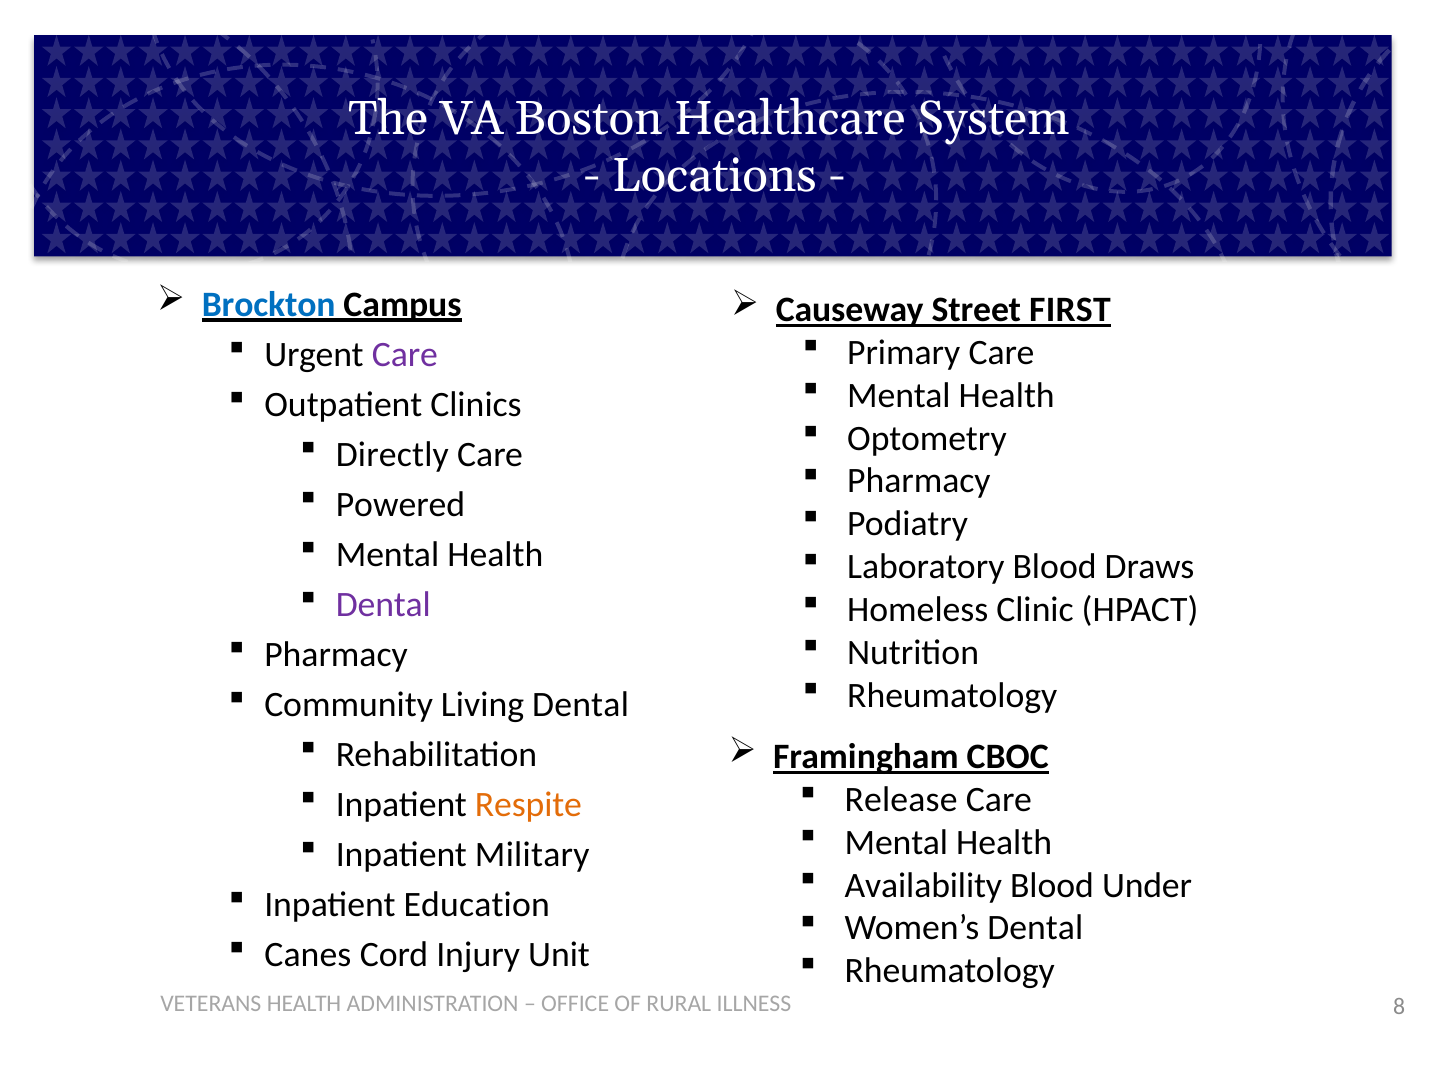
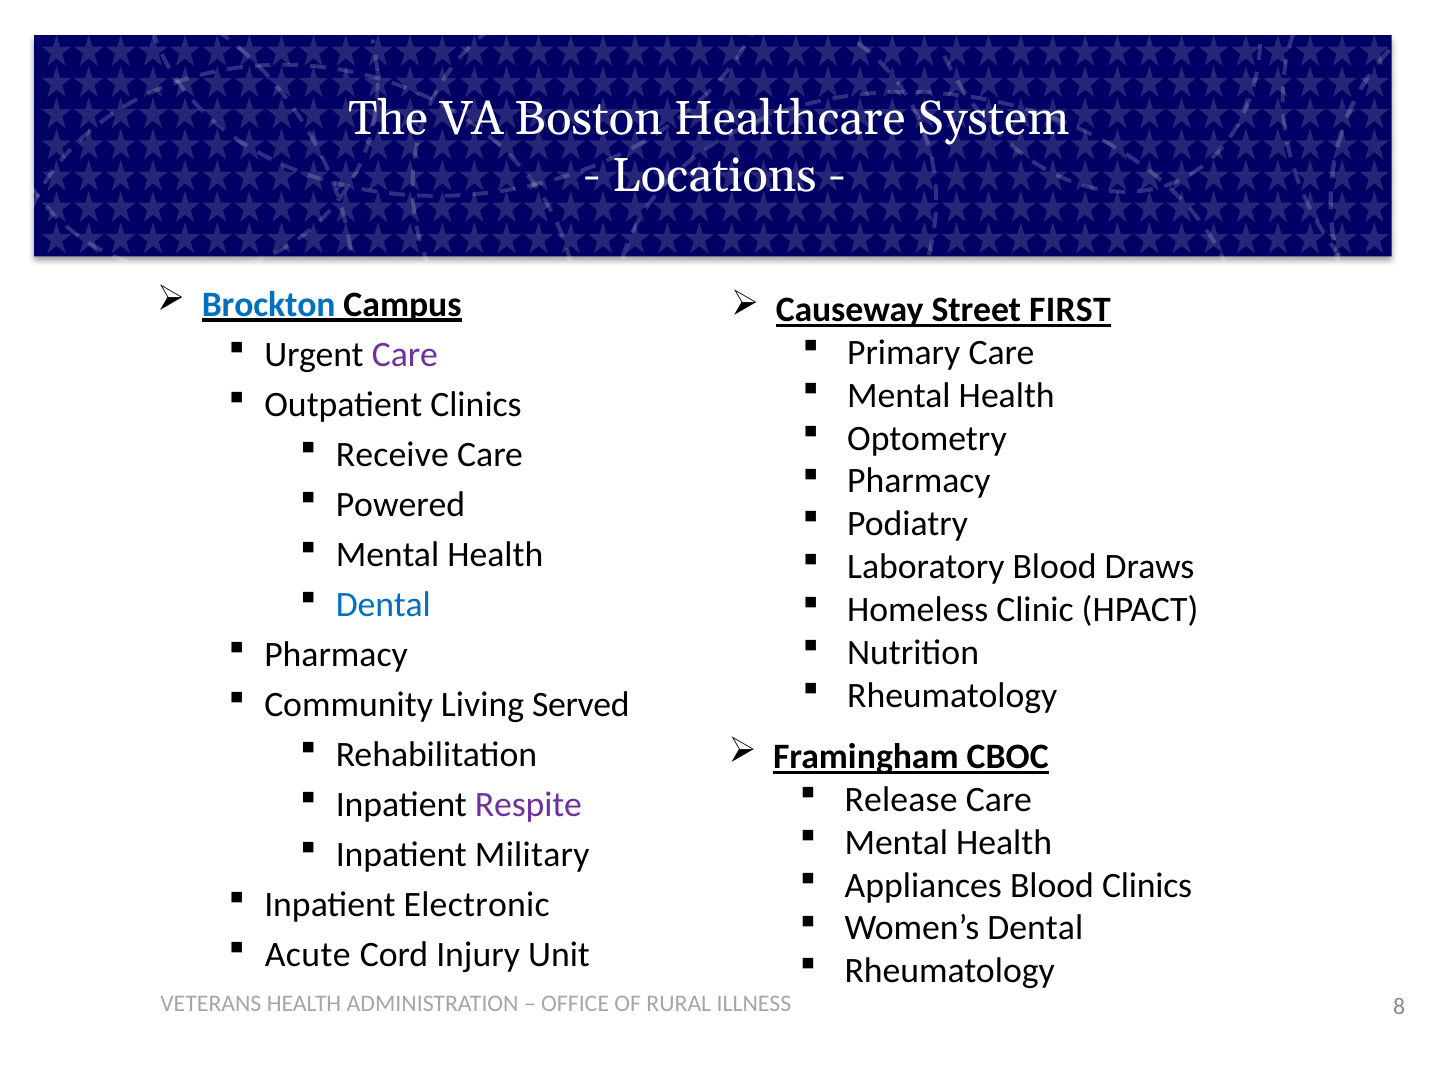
Directly: Directly -> Receive
Dental at (383, 605) colour: purple -> blue
Living Dental: Dental -> Served
Respite colour: orange -> purple
Availability: Availability -> Appliances
Blood Under: Under -> Clinics
Education: Education -> Electronic
Canes: Canes -> Acute
